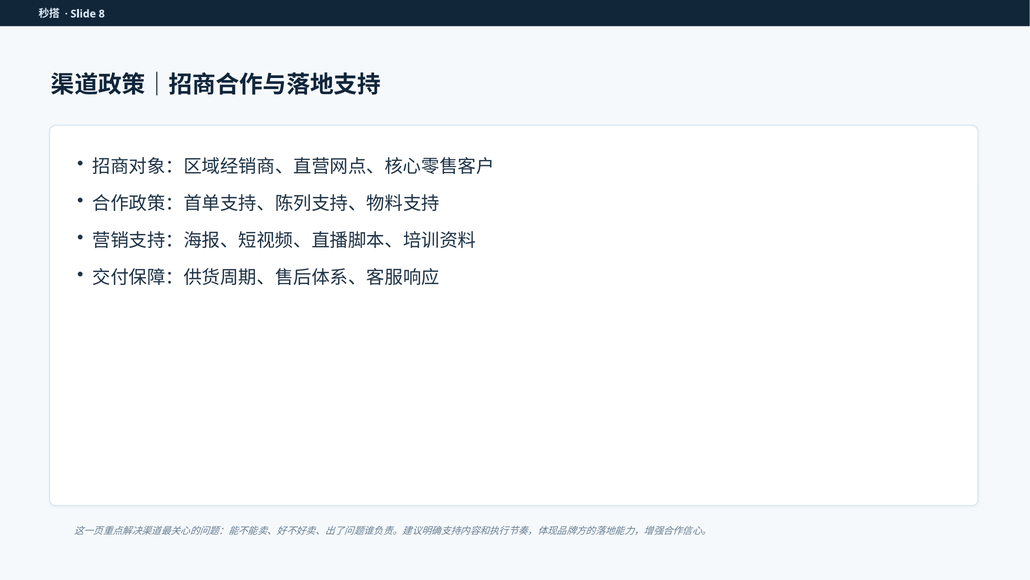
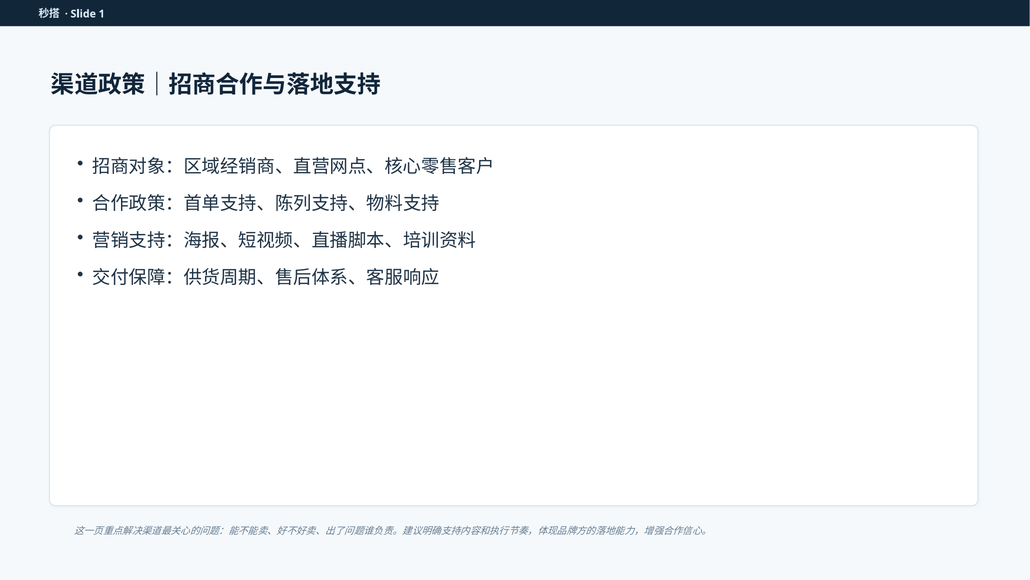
8: 8 -> 1
